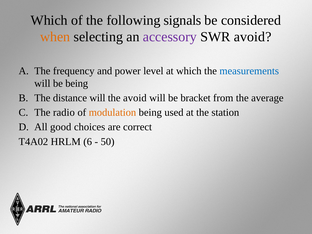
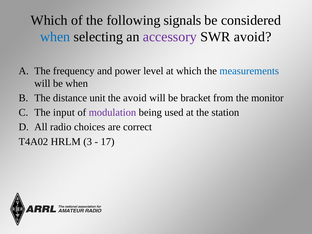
when at (55, 37) colour: orange -> blue
be being: being -> when
distance will: will -> unit
average: average -> monitor
radio: radio -> input
modulation colour: orange -> purple
good: good -> radio
6: 6 -> 3
50: 50 -> 17
